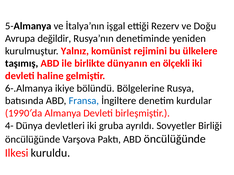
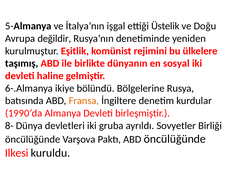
Rezerv: Rezerv -> Üstelik
Yalnız: Yalnız -> Eşitlik
ölçekli: ölçekli -> sosyal
Fransa colour: blue -> orange
4-: 4- -> 8-
